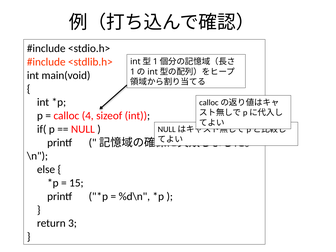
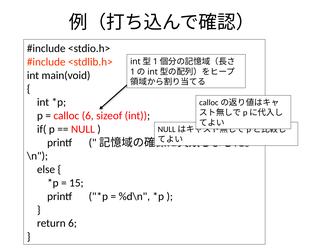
calloc 4: 4 -> 6
return 3: 3 -> 6
